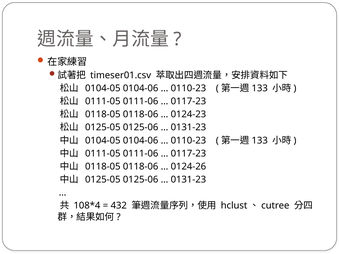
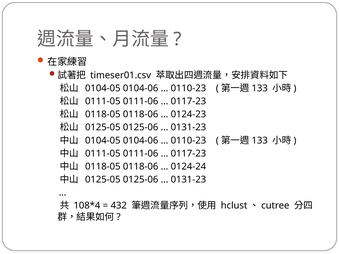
0124-26: 0124-26 -> 0124-24
